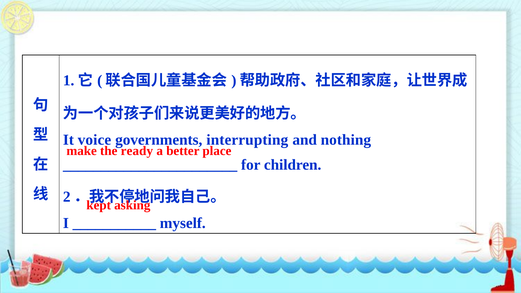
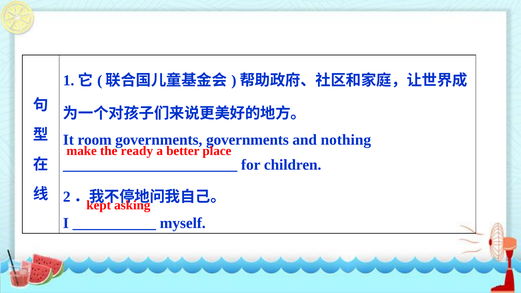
voice: voice -> room
governments interrupting: interrupting -> governments
